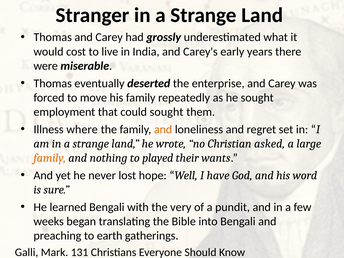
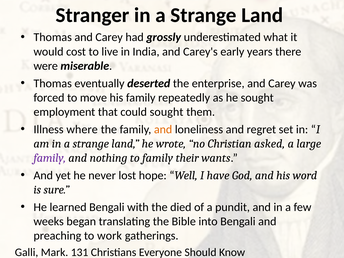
family at (50, 158) colour: orange -> purple
to played: played -> family
very: very -> died
earth: earth -> work
